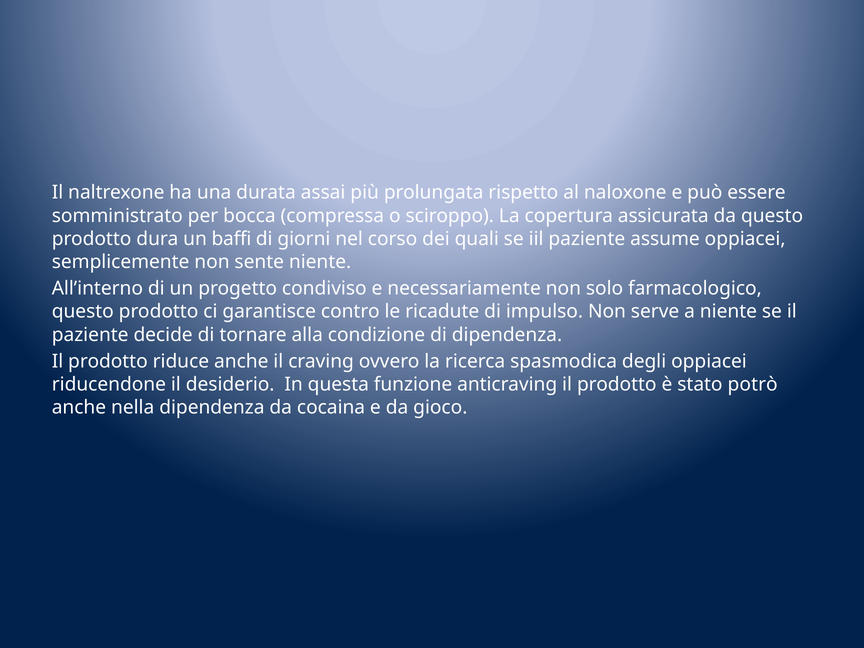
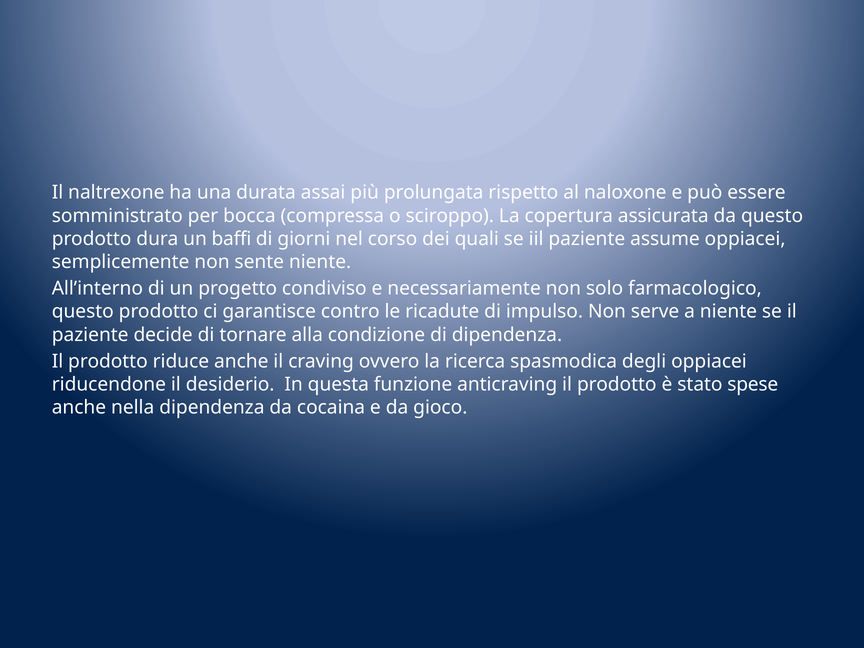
potrò: potrò -> spese
